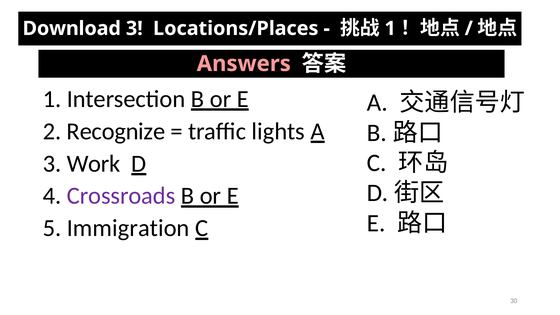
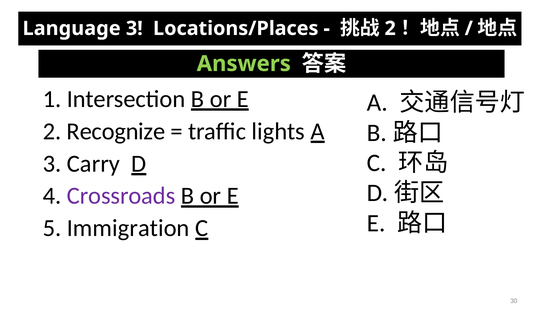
Download: Download -> Language
1 at (390, 28): 1 -> 2
Answers colour: pink -> light green
Work: Work -> Carry
